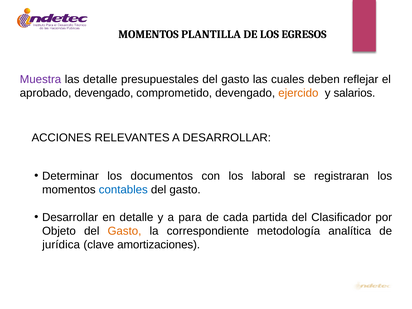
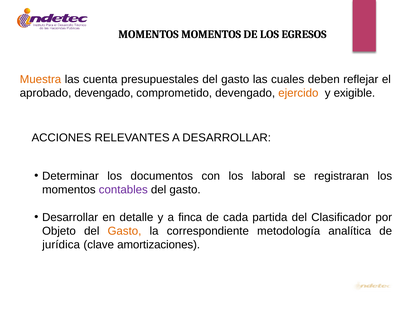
MOMENTOS PLANTILLA: PLANTILLA -> MOMENTOS
Muestra colour: purple -> orange
las detalle: detalle -> cuenta
salarios: salarios -> exigible
contables colour: blue -> purple
para: para -> finca
